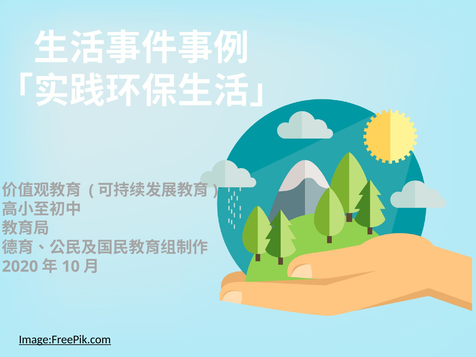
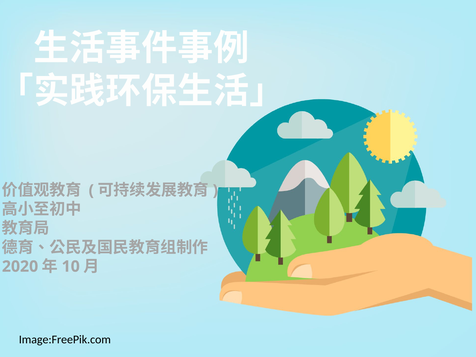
Image:FreePik.com underline: present -> none
